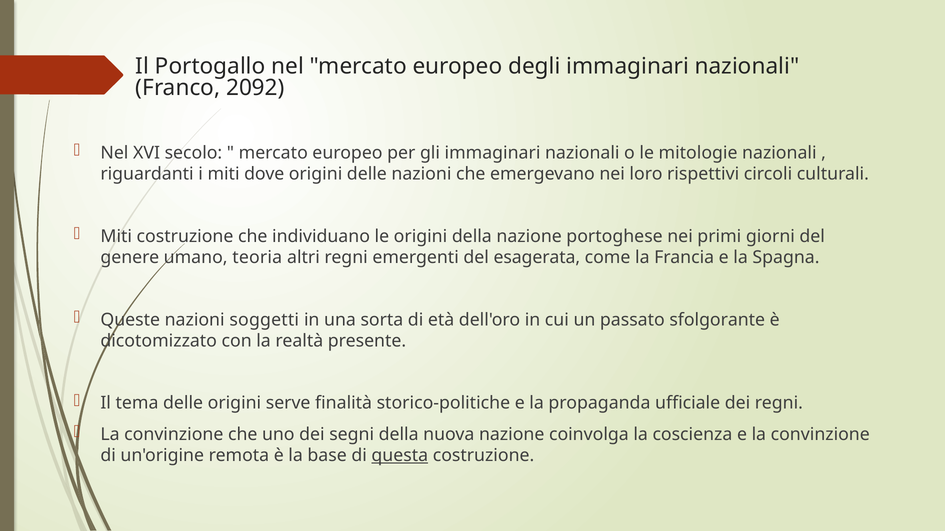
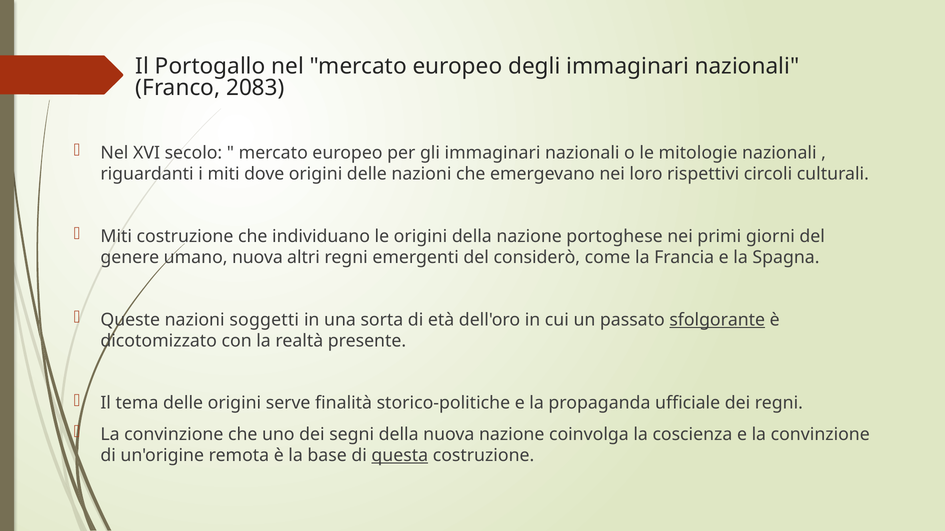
2092: 2092 -> 2083
umano teoria: teoria -> nuova
esagerata: esagerata -> considerò
sfolgorante underline: none -> present
